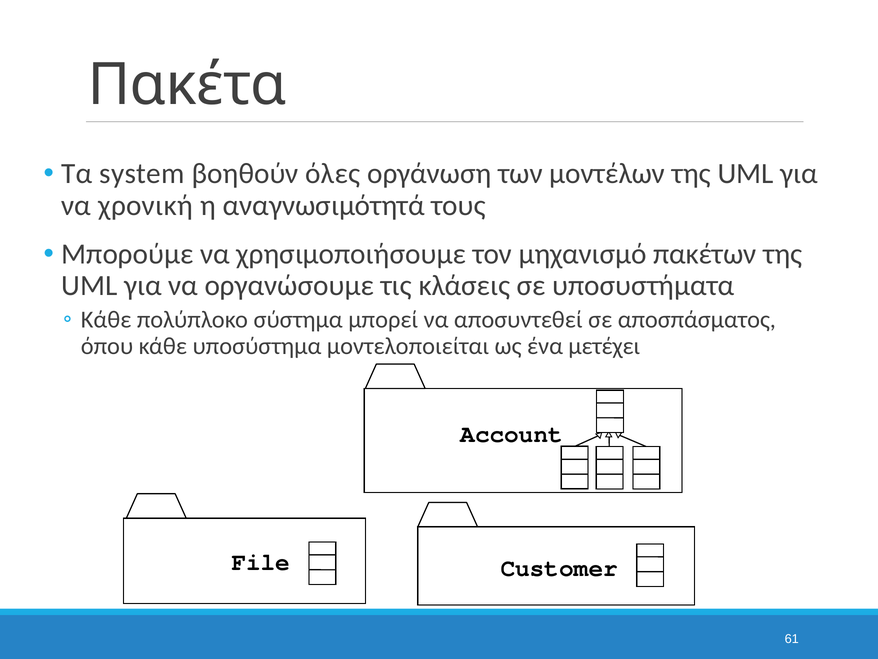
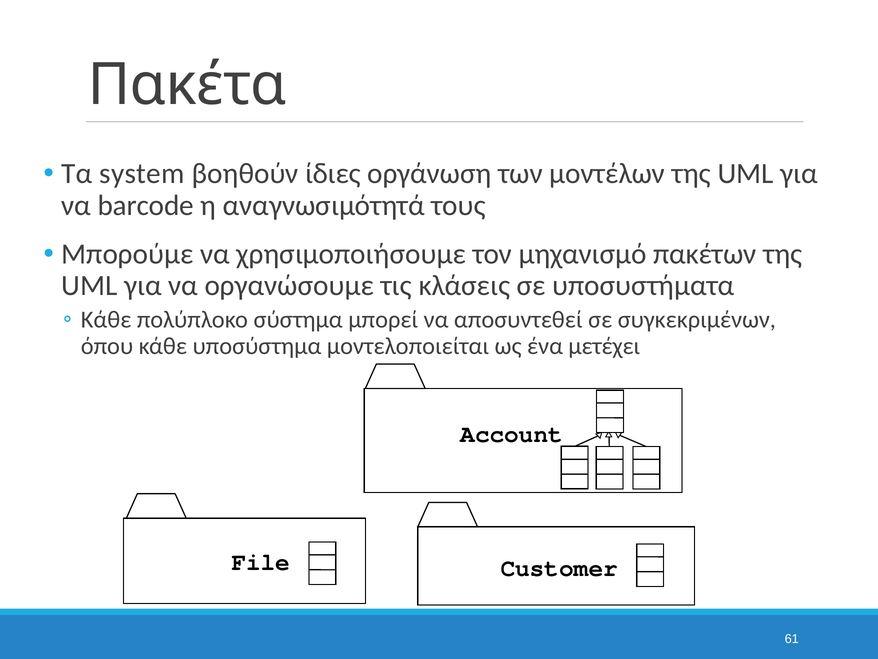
όλες: όλες -> ίδιες
χρονική: χρονική -> barcode
αποσπάσματος: αποσπάσματος -> συγκεκριμένων
